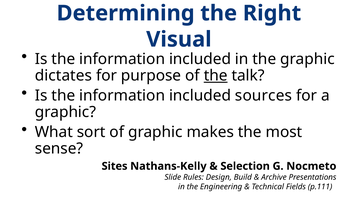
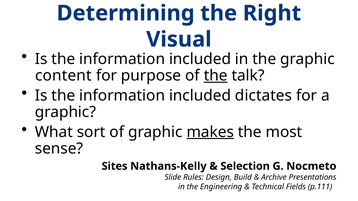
dictates: dictates -> content
sources: sources -> dictates
makes underline: none -> present
